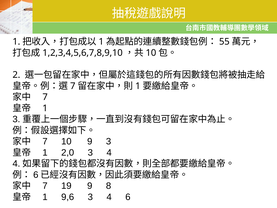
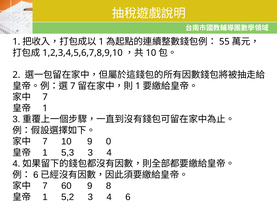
9 3: 3 -> 0
2,0: 2,0 -> 5,3
19: 19 -> 60
9,6: 9,6 -> 5,2
